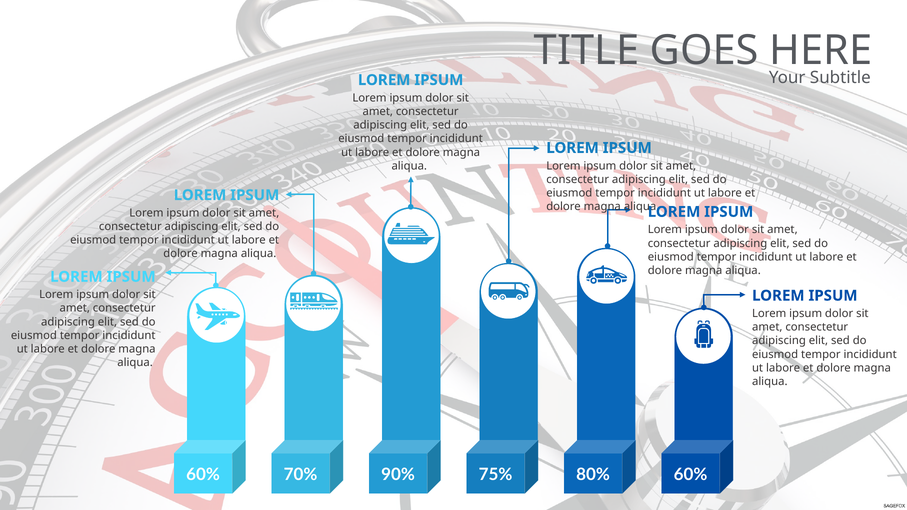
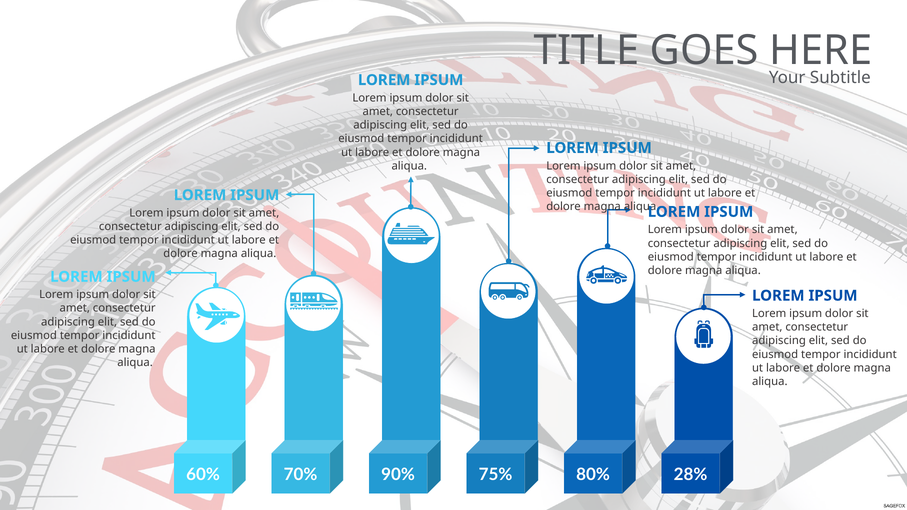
60% at (691, 475): 60% -> 28%
